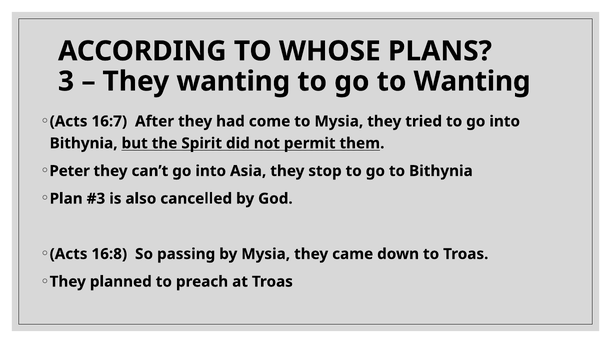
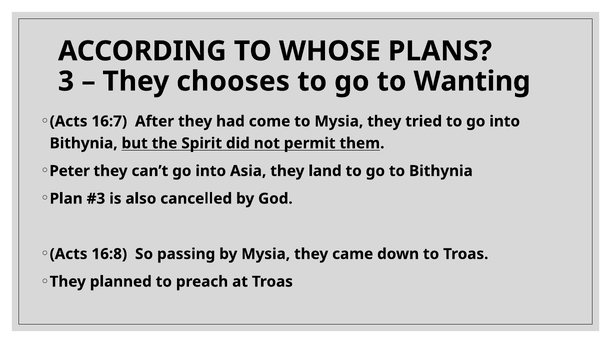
They wanting: wanting -> chooses
stop: stop -> land
